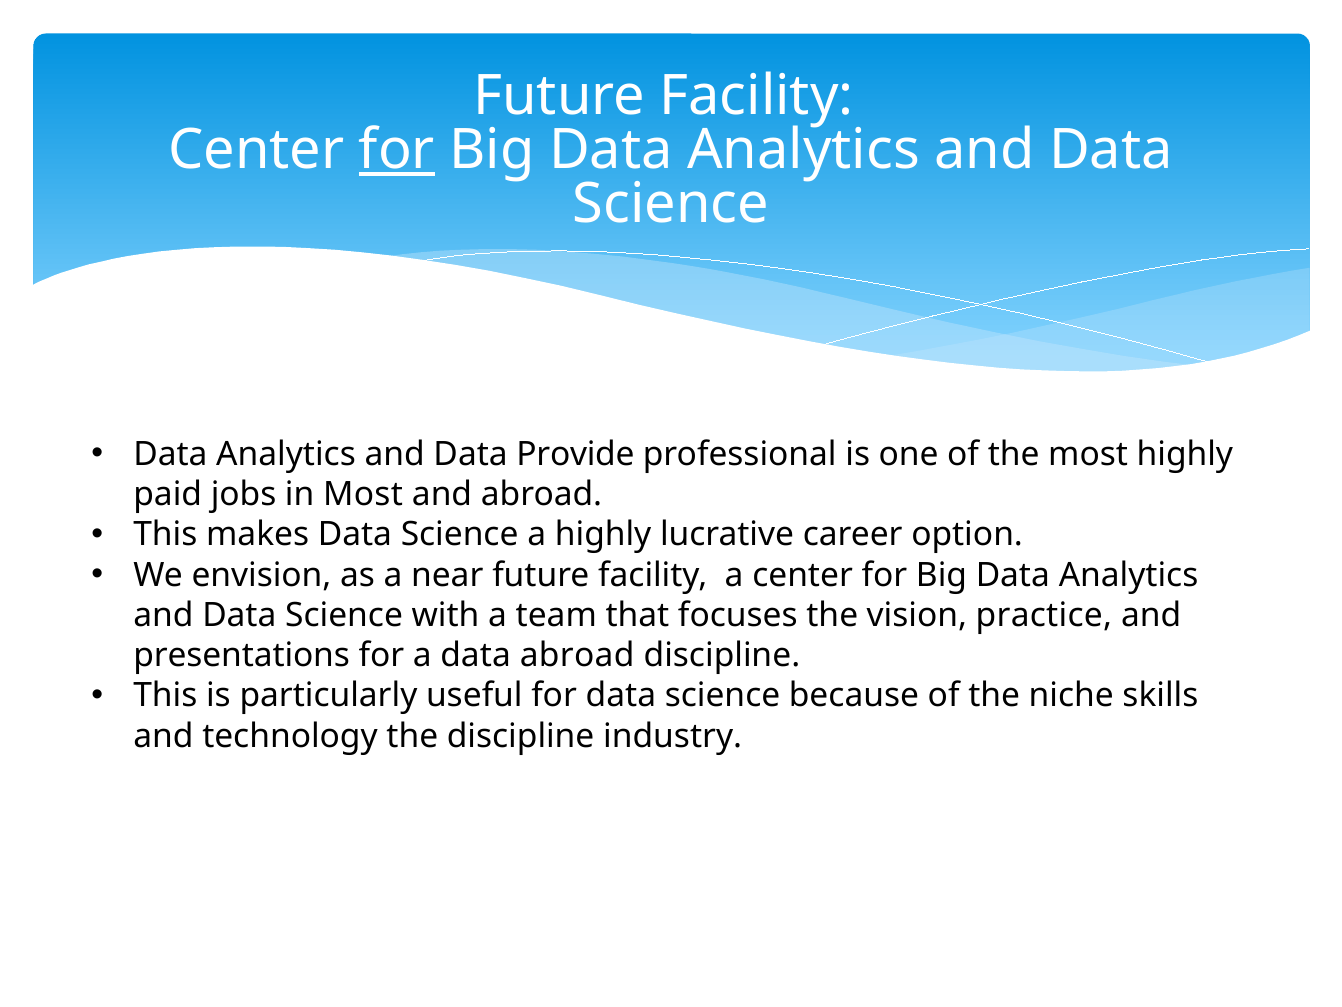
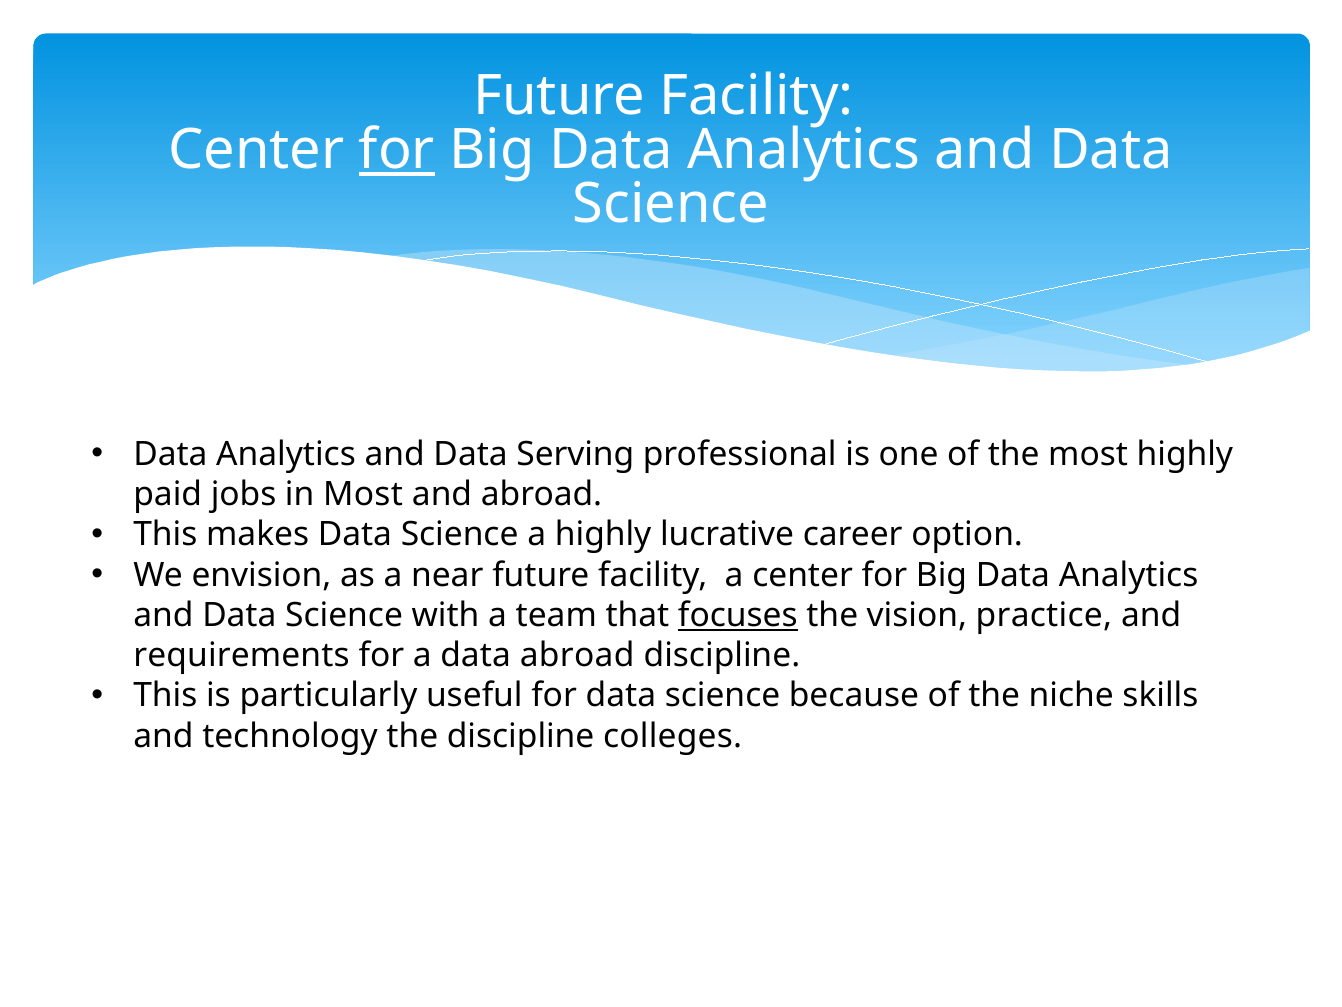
Provide: Provide -> Serving
focuses underline: none -> present
presentations: presentations -> requirements
industry: industry -> colleges
